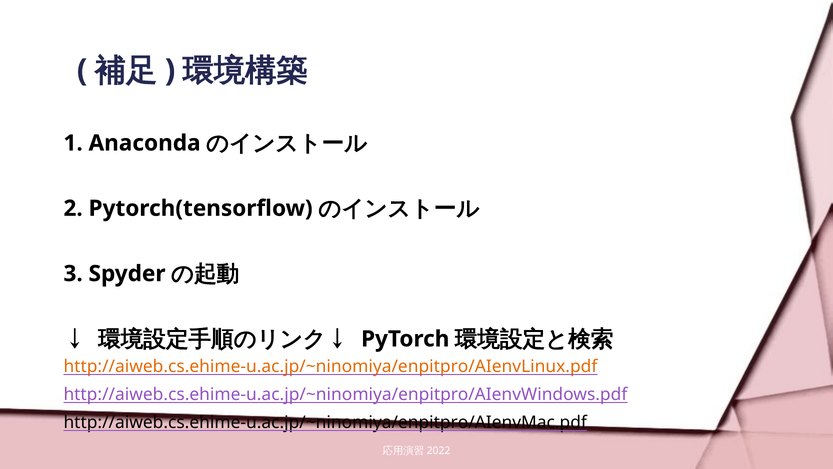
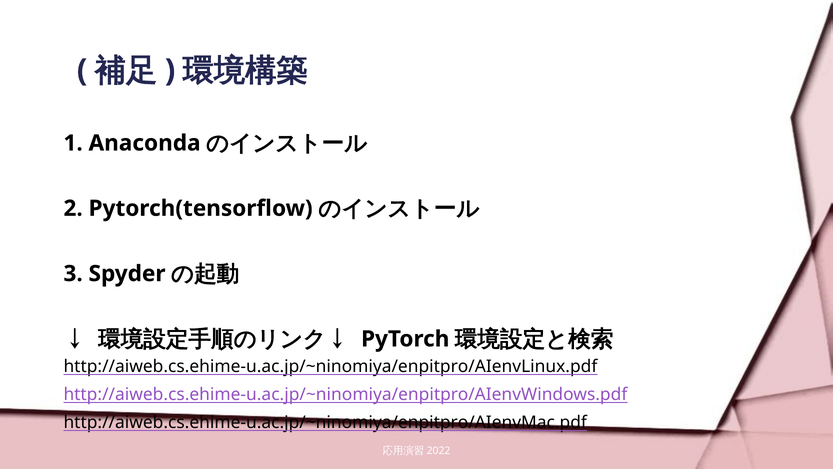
http://aiweb.cs.ehime-u.ac.jp/~ninomiya/enpitpro/AIenvLinux.pdf colour: orange -> black
